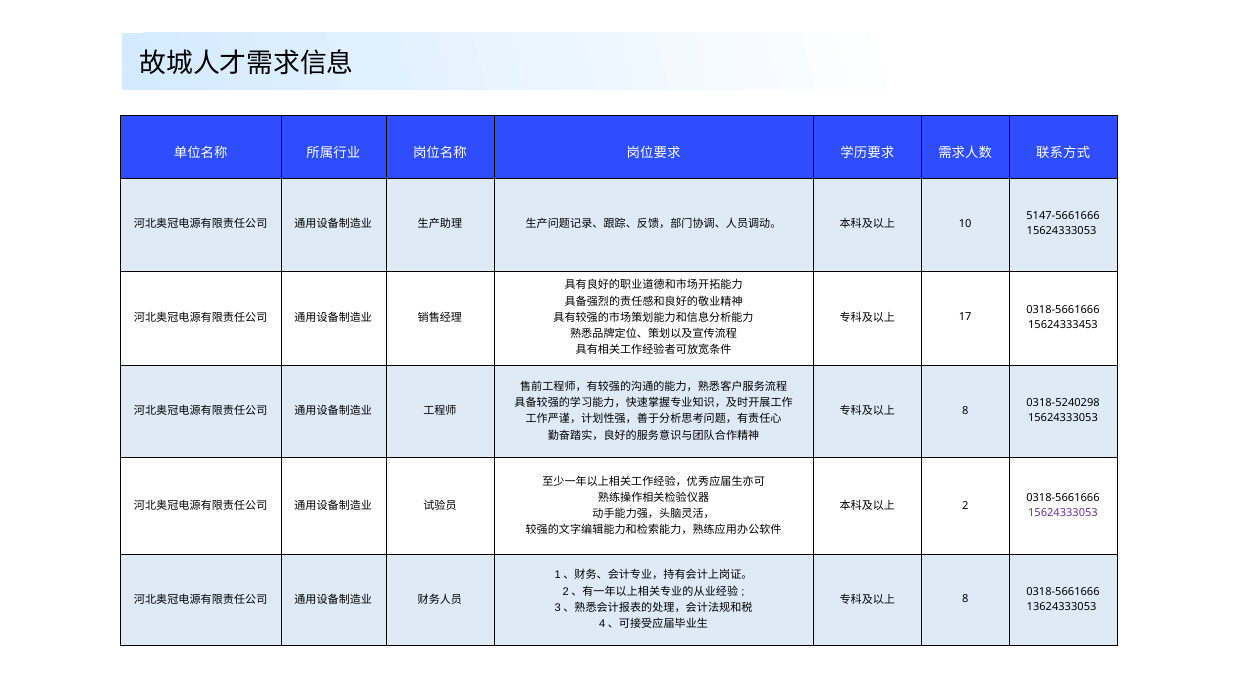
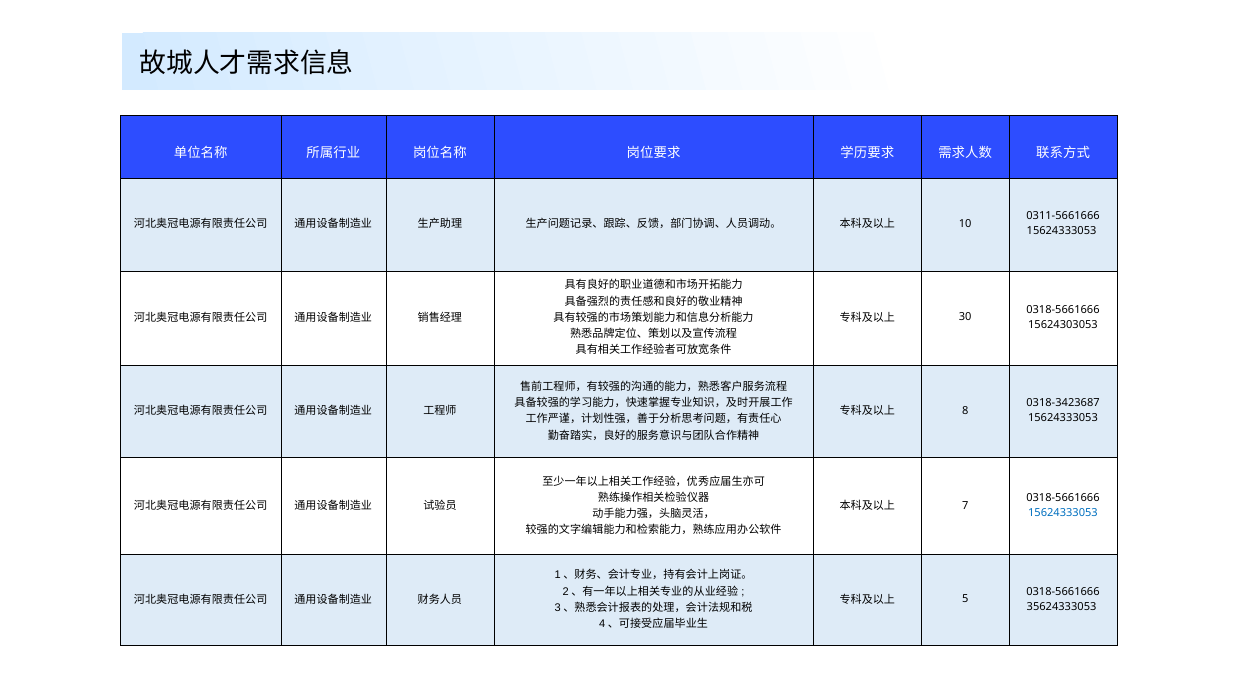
5147-5661666: 5147-5661666 -> 0311-5661666
17: 17 -> 30
15624333453: 15624333453 -> 15624303053
0318-5240298: 0318-5240298 -> 0318-3423687
2: 2 -> 7
15624333053 at (1063, 513) colour: purple -> blue
8 at (965, 599): 8 -> 5
13624333053: 13624333053 -> 35624333053
